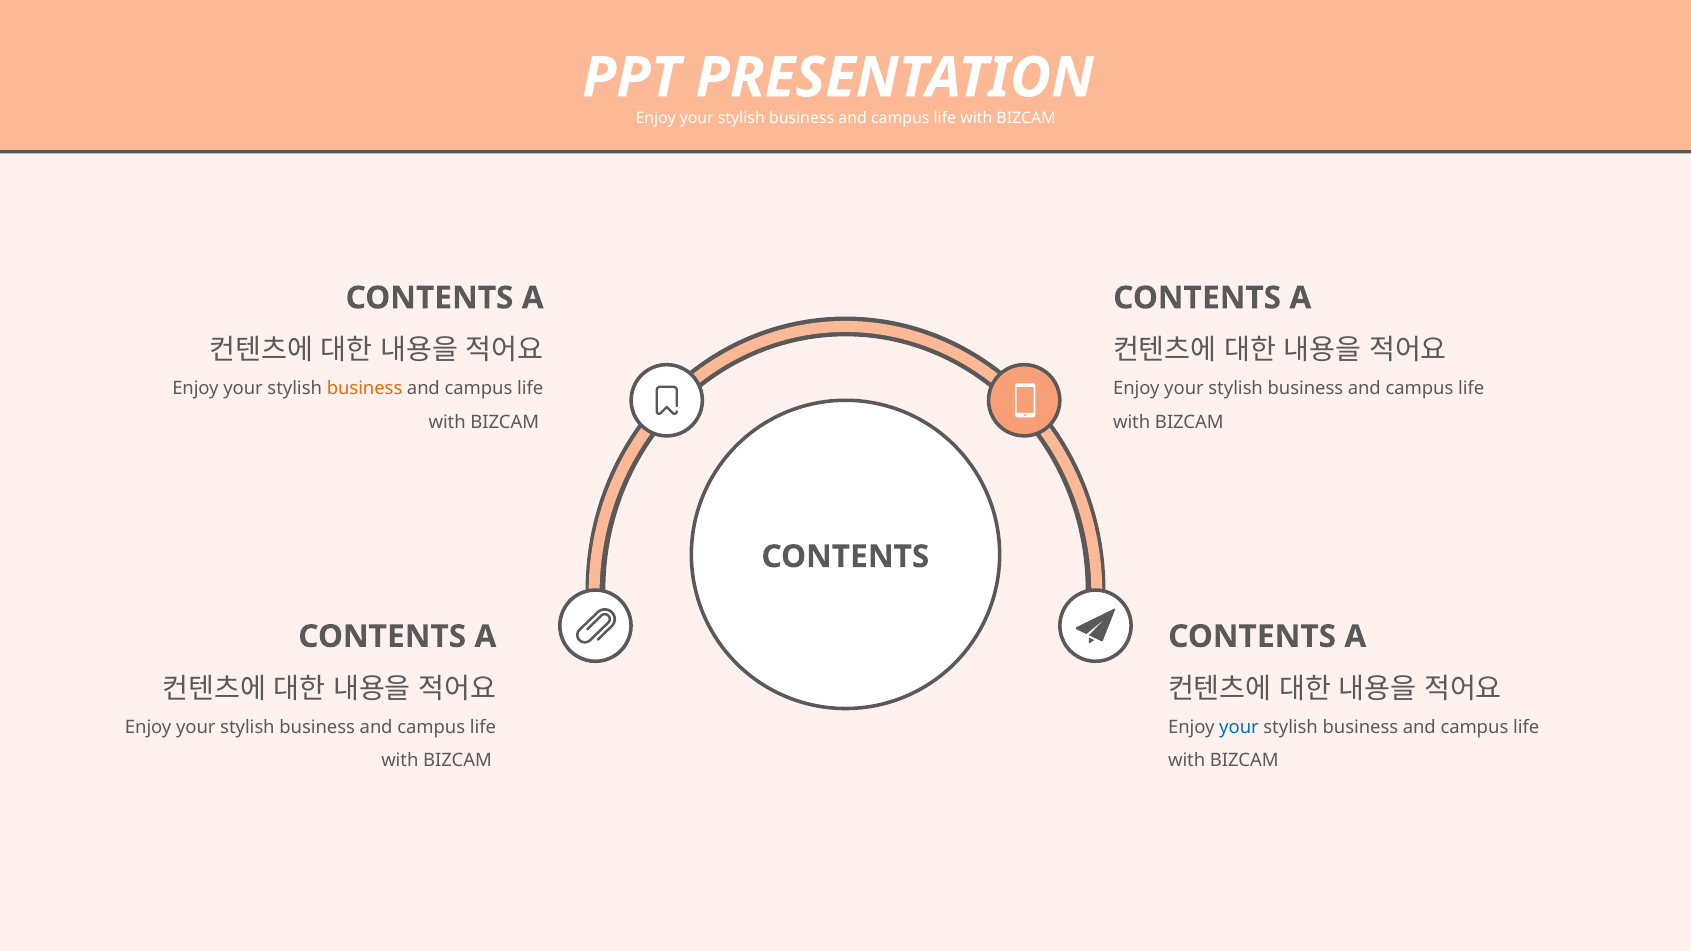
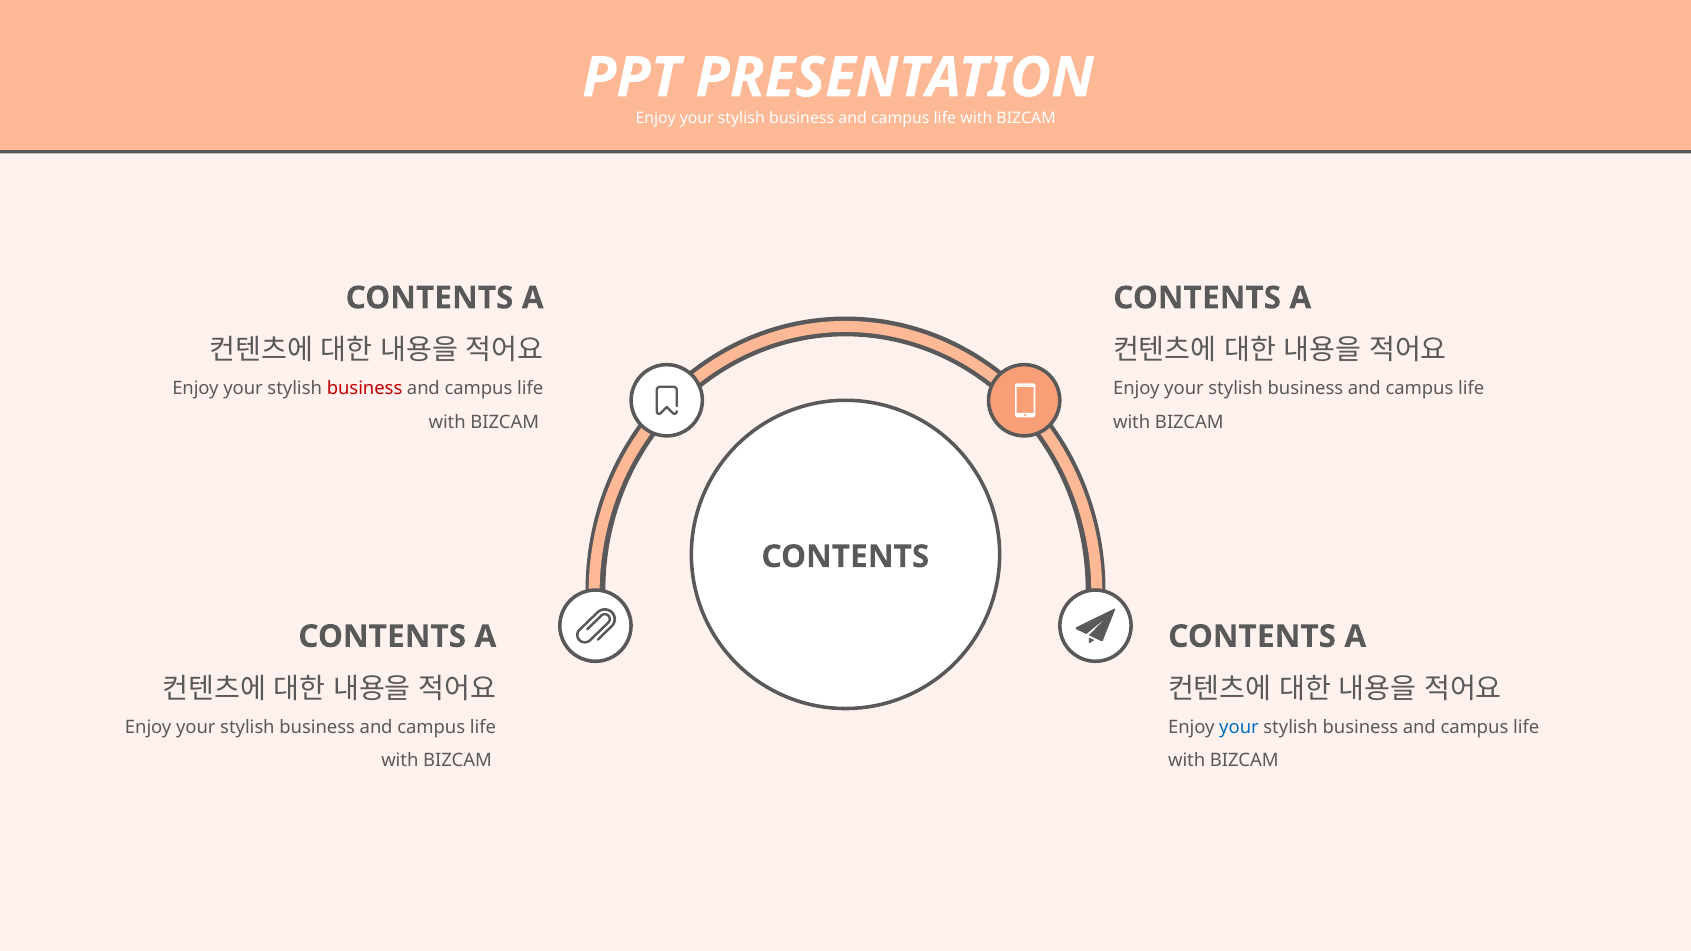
business at (365, 389) colour: orange -> red
